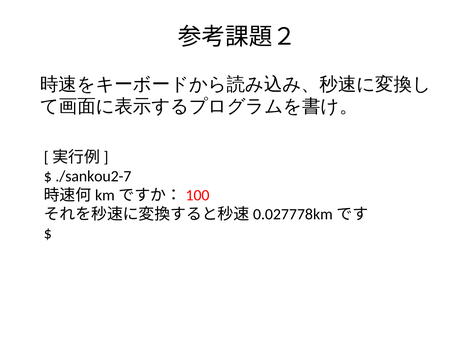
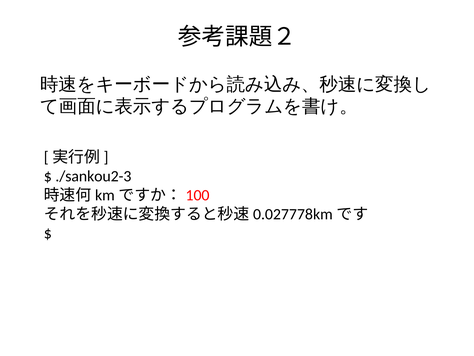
./sankou2-7: ./sankou2-7 -> ./sankou2-3
